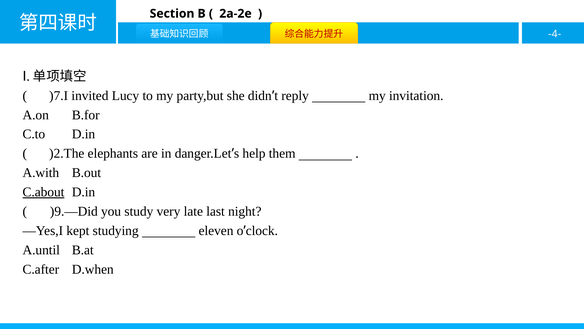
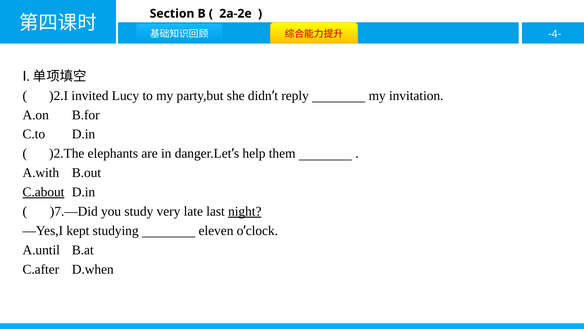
)7.I: )7.I -> )2.I
)9.—Did: )9.—Did -> )7.—Did
night underline: none -> present
